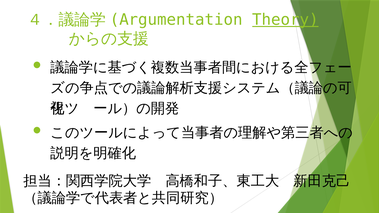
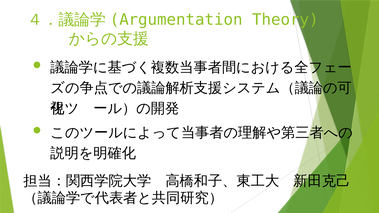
Theory underline: present -> none
